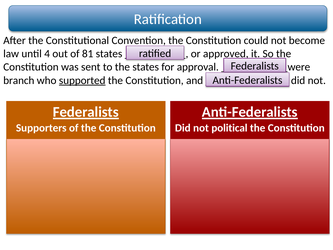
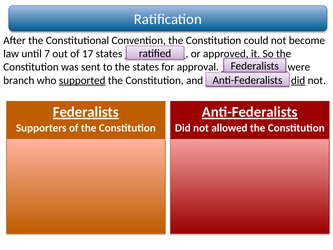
4: 4 -> 7
81: 81 -> 17
did at (298, 80) underline: none -> present
political: political -> allowed
